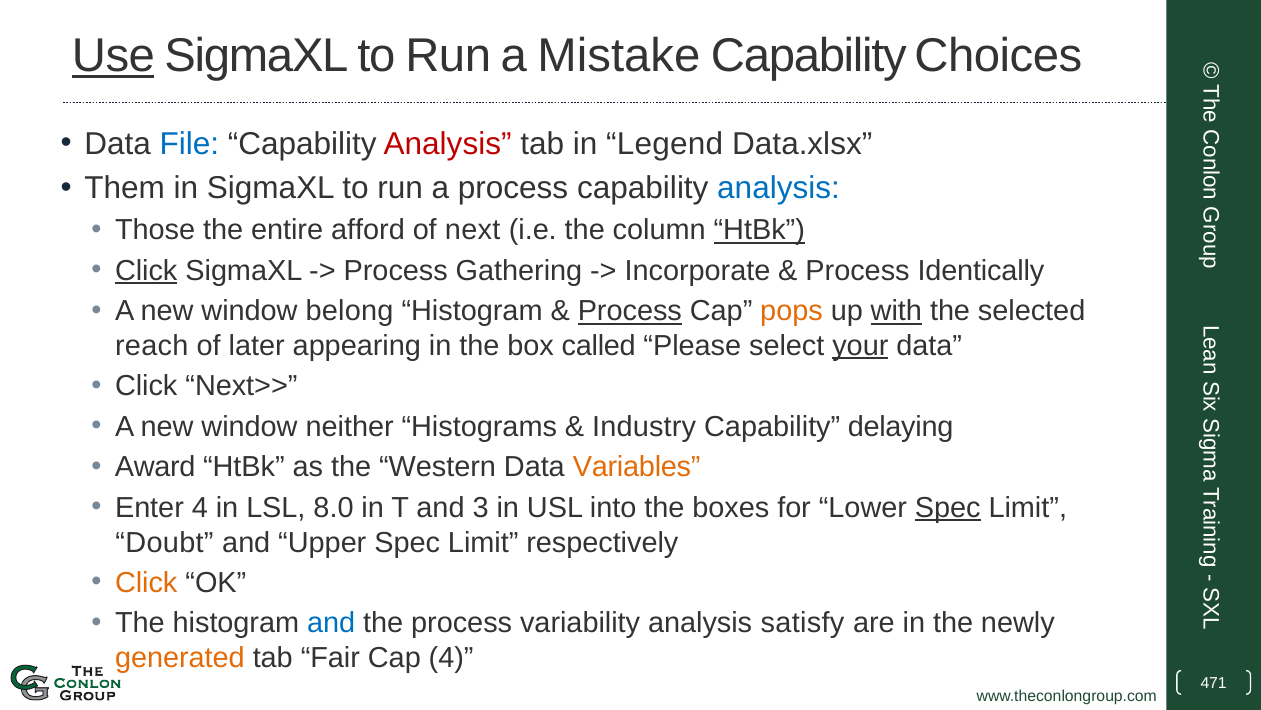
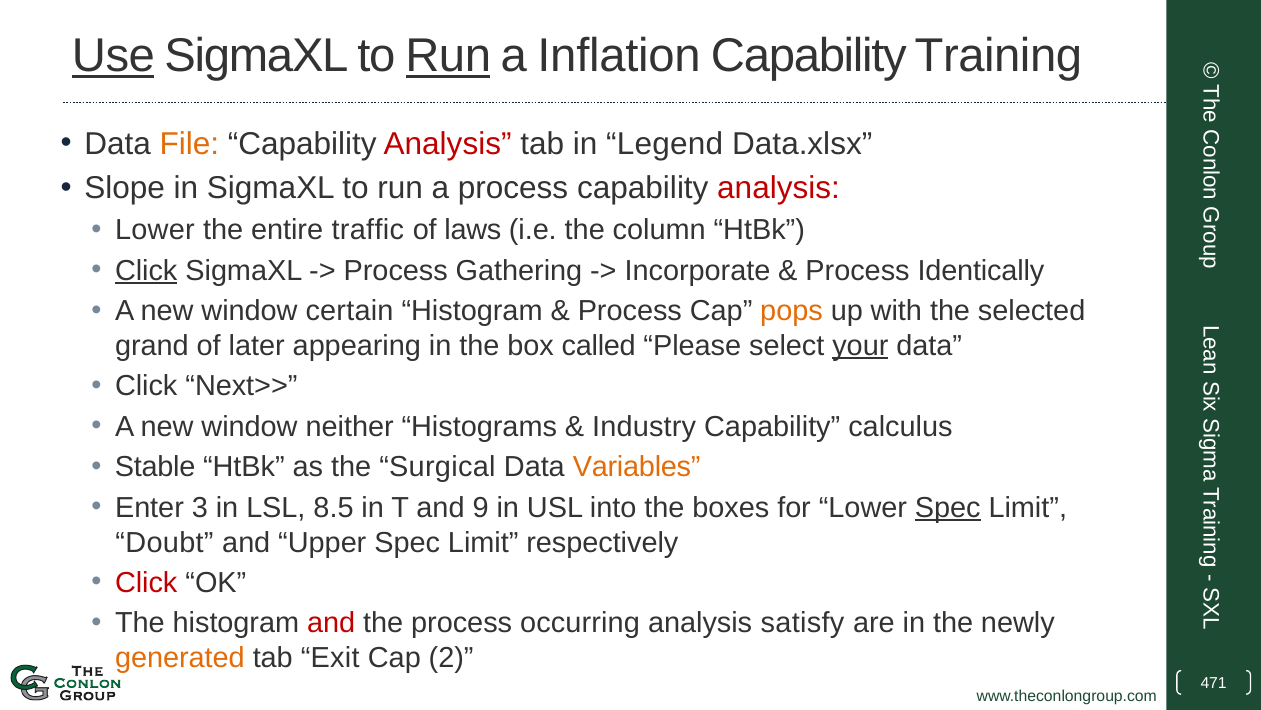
Run at (448, 56) underline: none -> present
Mistake: Mistake -> Inflation
Choices: Choices -> Training
File colour: blue -> orange
Them: Them -> Slope
analysis at (779, 188) colour: blue -> red
Those at (155, 230): Those -> Lower
afford: afford -> traffic
next: next -> laws
HtBk at (759, 230) underline: present -> none
belong: belong -> certain
Process at (630, 311) underline: present -> none
with underline: present -> none
reach: reach -> grand
delaying: delaying -> calculus
Award: Award -> Stable
Western: Western -> Surgical
Enter 4: 4 -> 3
8.0: 8.0 -> 8.5
3: 3 -> 9
Click at (146, 582) colour: orange -> red
and at (331, 623) colour: blue -> red
variability: variability -> occurring
Fair: Fair -> Exit
Cap 4: 4 -> 2
